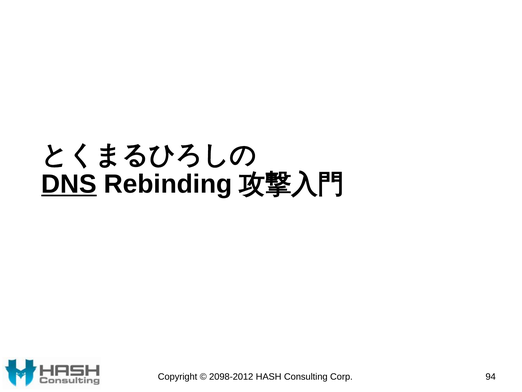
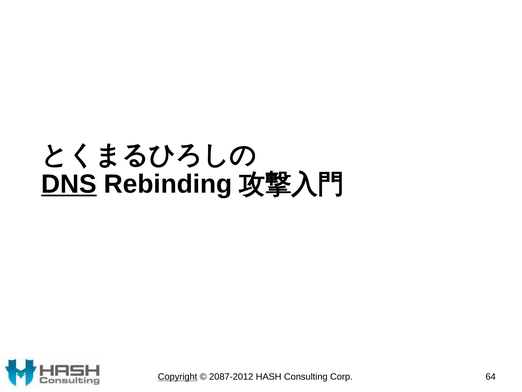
Copyright underline: none -> present
2098-2012: 2098-2012 -> 2087-2012
94: 94 -> 64
